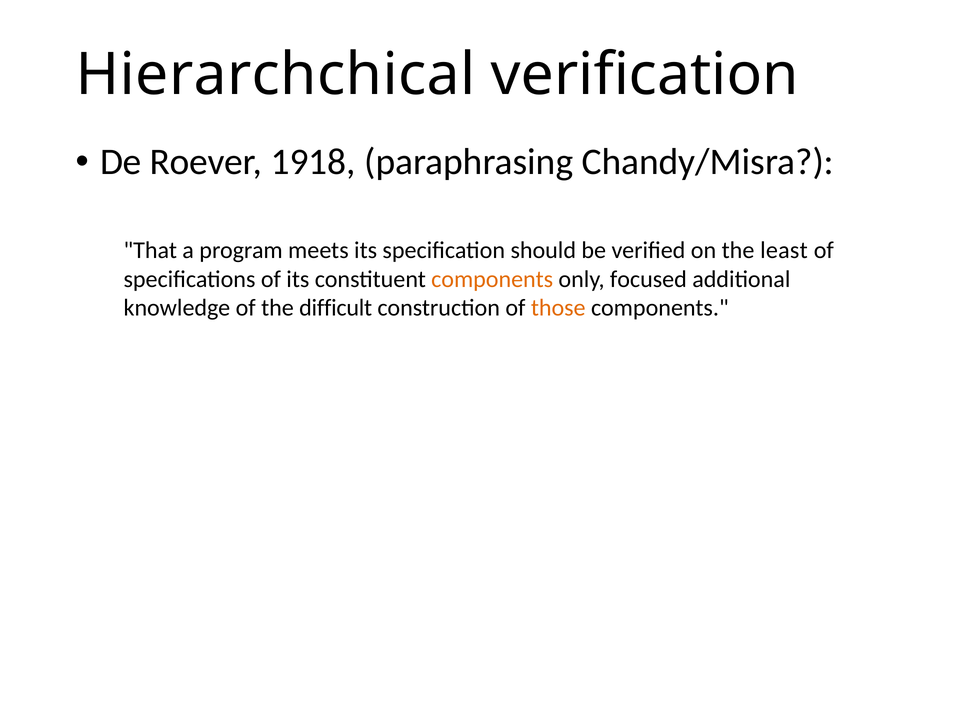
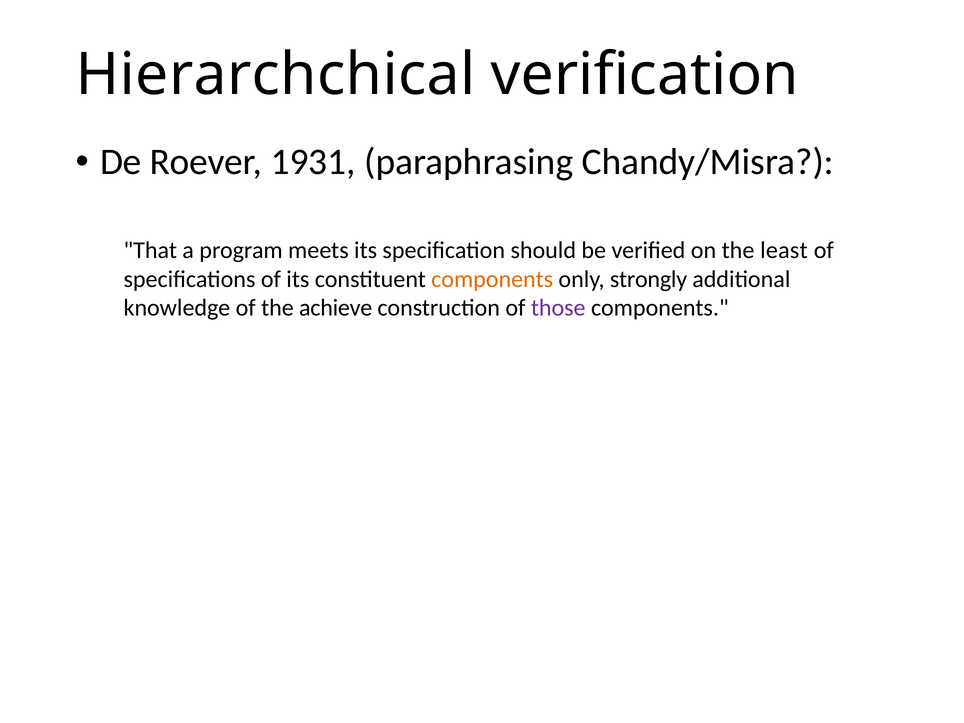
1918: 1918 -> 1931
focused: focused -> strongly
difficult: difficult -> achieve
those colour: orange -> purple
